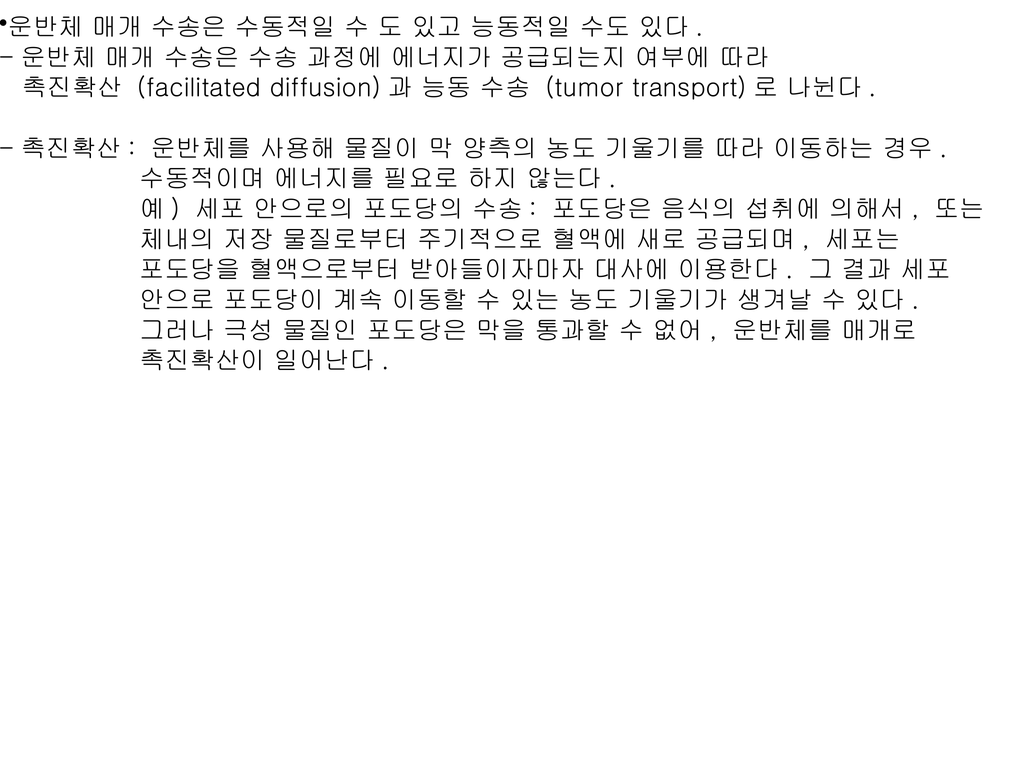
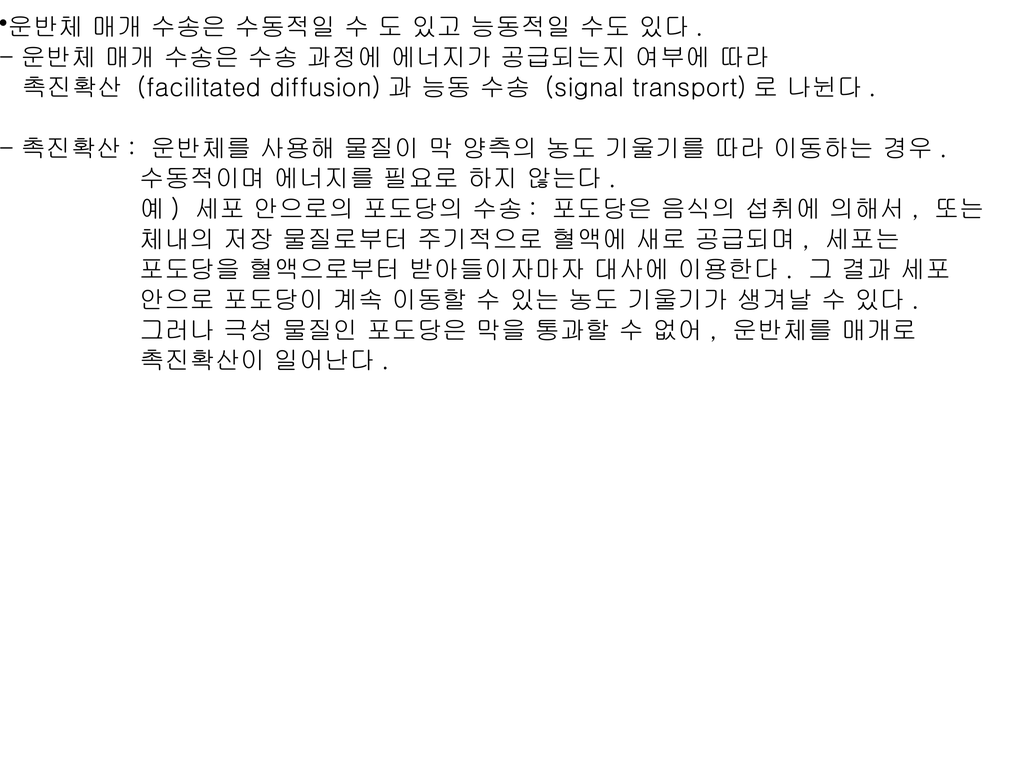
tumor: tumor -> signal
